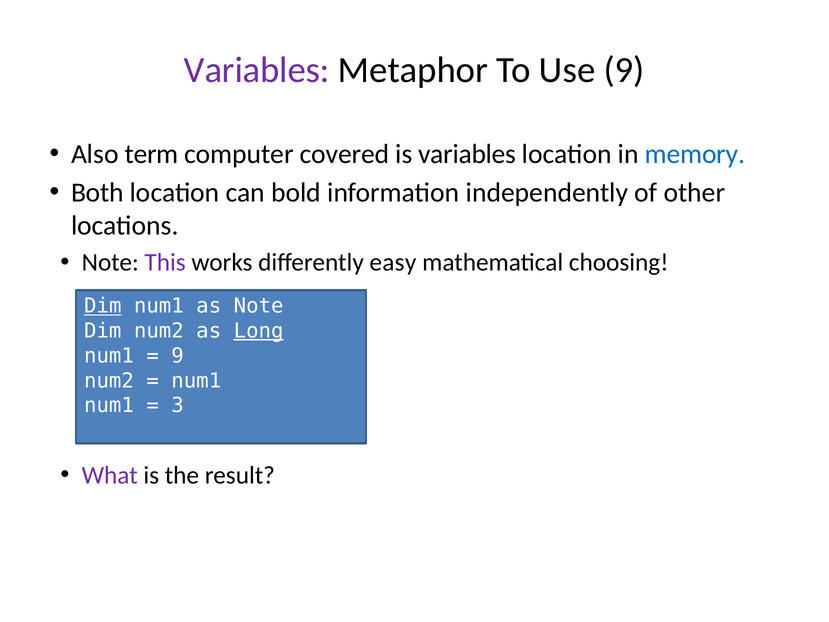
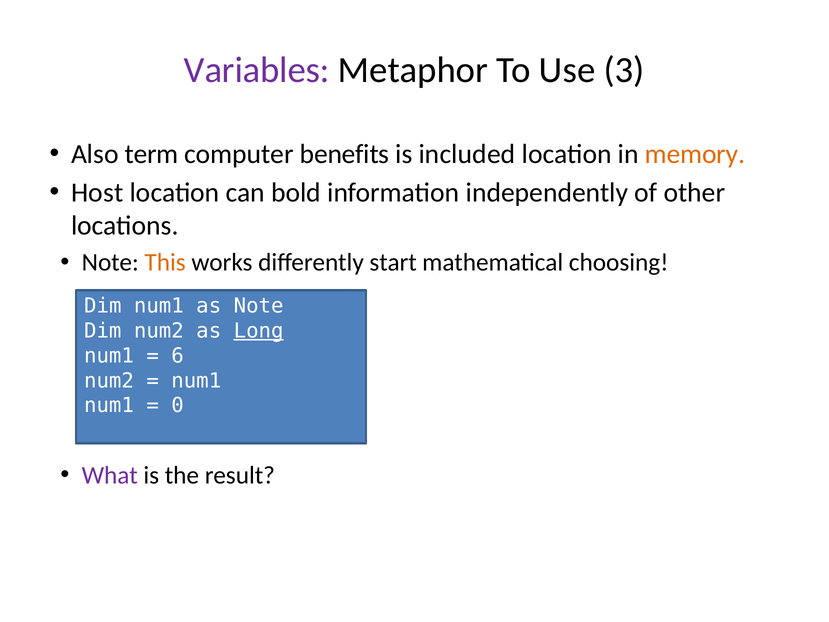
Use 9: 9 -> 3
covered: covered -> benefits
is variables: variables -> included
memory colour: blue -> orange
Both: Both -> Host
This colour: purple -> orange
easy: easy -> start
Dim at (103, 306) underline: present -> none
9 at (178, 356): 9 -> 6
3: 3 -> 0
